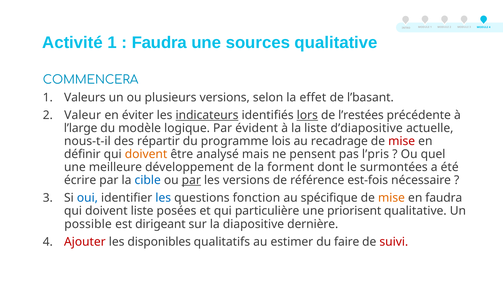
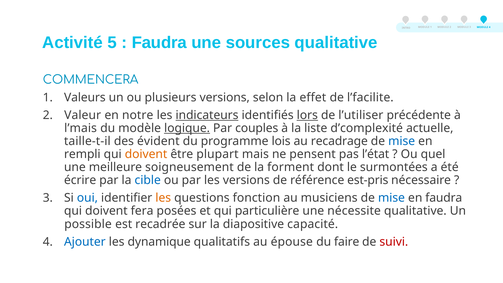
Activité 1: 1 -> 5
l’basant: l’basant -> l’facilite
éviter: éviter -> notre
l’restées: l’restées -> l’utiliser
l’large: l’large -> l’mais
logique underline: none -> present
évident: évident -> couples
d’diapositive: d’diapositive -> d’complexité
nous-t-il: nous-t-il -> taille-t-il
répartir: répartir -> évident
mise at (402, 141) colour: red -> blue
définir: définir -> rempli
analysé: analysé -> plupart
l’pris: l’pris -> l’état
développement: développement -> soigneusement
par at (191, 180) underline: present -> none
est-fois: est-fois -> est-pris
les at (163, 198) colour: blue -> orange
spécifique: spécifique -> musiciens
mise at (391, 198) colour: orange -> blue
doivent liste: liste -> fera
priorisent: priorisent -> nécessite
dirigeant: dirigeant -> recadrée
dernière: dernière -> capacité
Ajouter colour: red -> blue
disponibles: disponibles -> dynamique
estimer: estimer -> épouse
